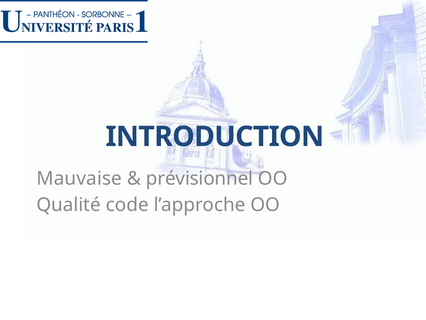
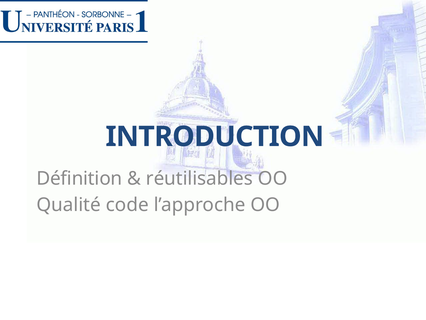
Mauvaise: Mauvaise -> Définition
prévisionnel: prévisionnel -> réutilisables
